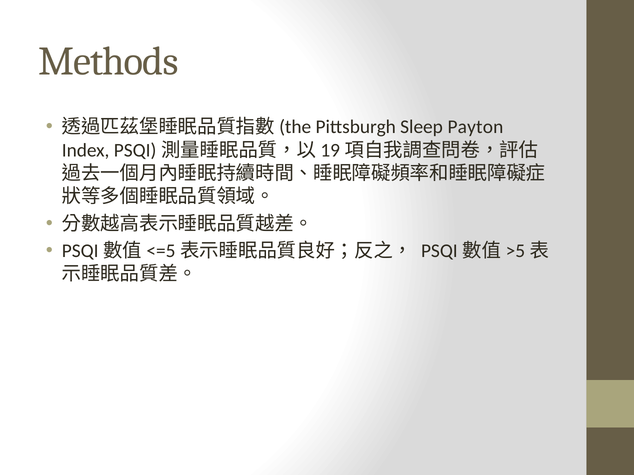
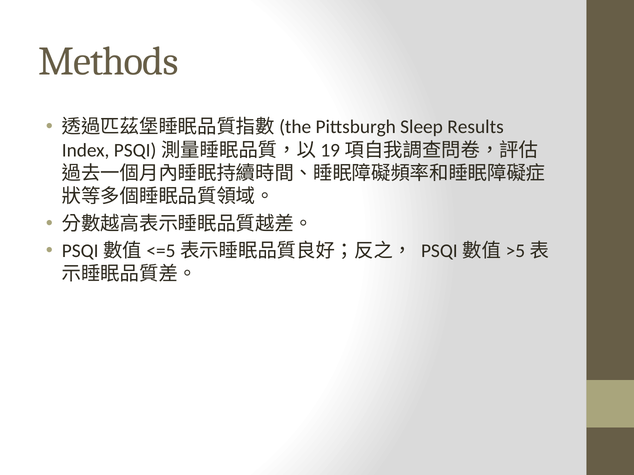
Payton: Payton -> Results
